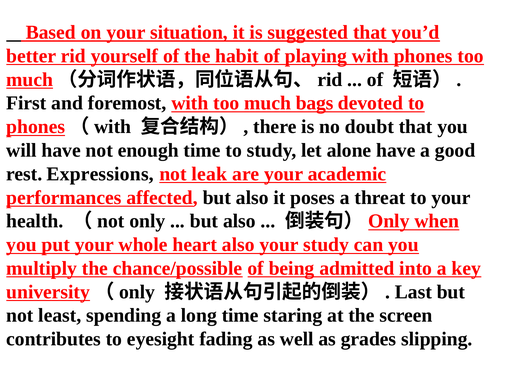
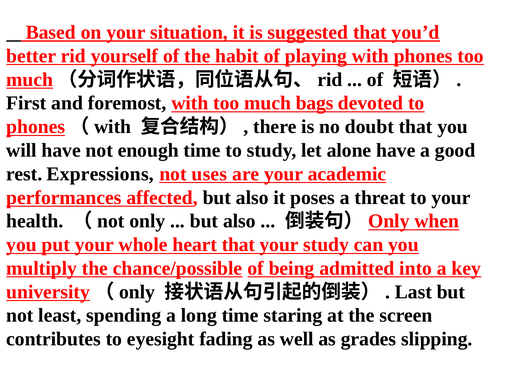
leak: leak -> uses
heart also: also -> that
